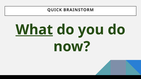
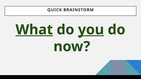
you underline: none -> present
